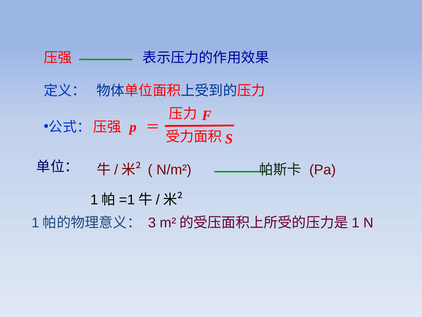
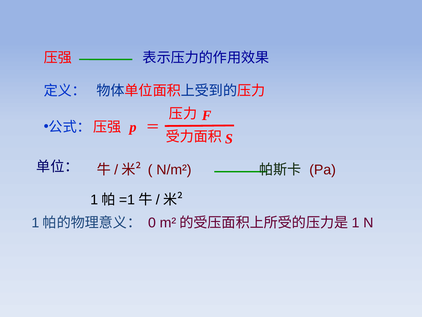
3: 3 -> 0
